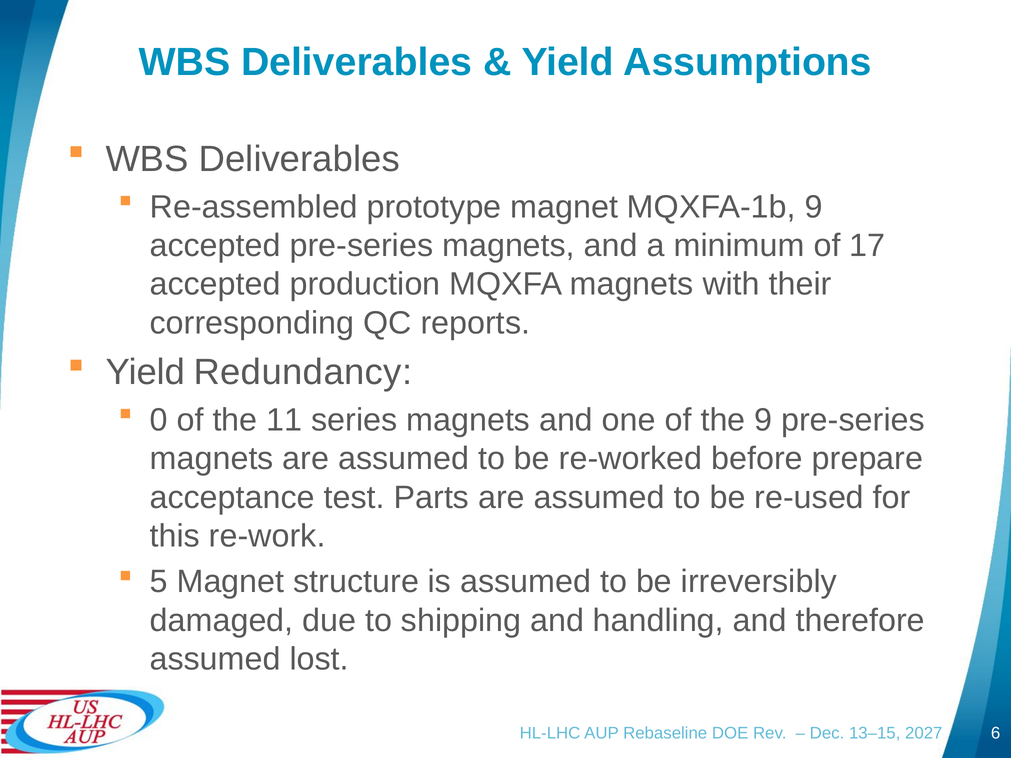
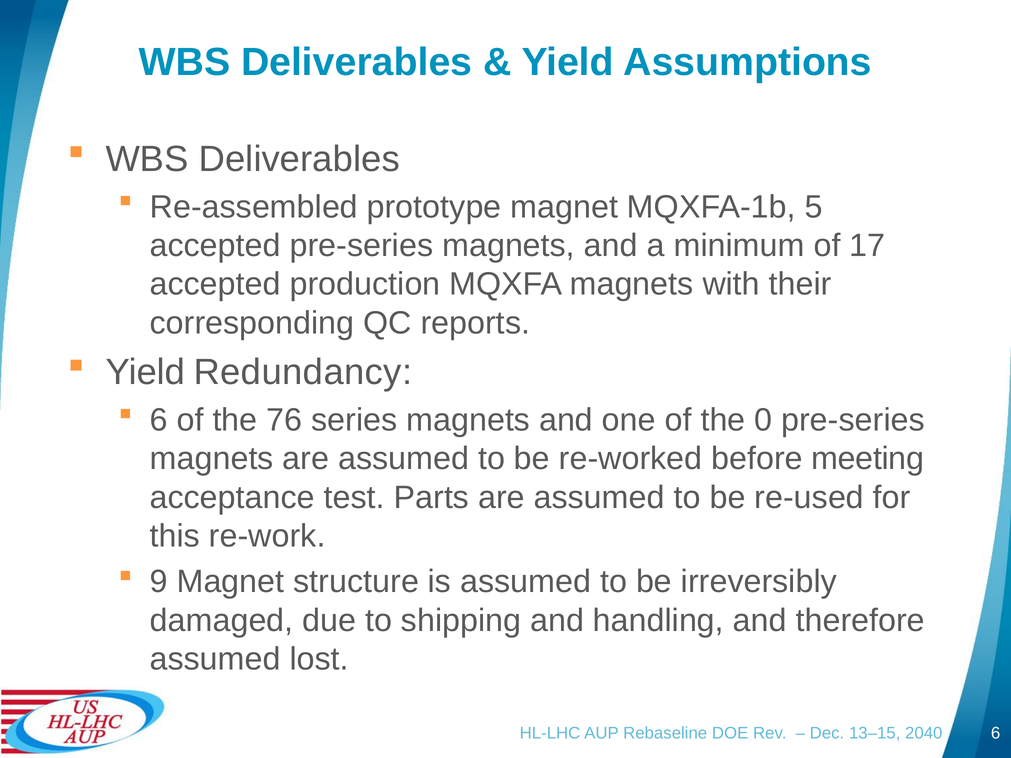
MQXFA-1b 9: 9 -> 5
0 at (159, 420): 0 -> 6
11: 11 -> 76
the 9: 9 -> 0
prepare: prepare -> meeting
5: 5 -> 9
2027: 2027 -> 2040
